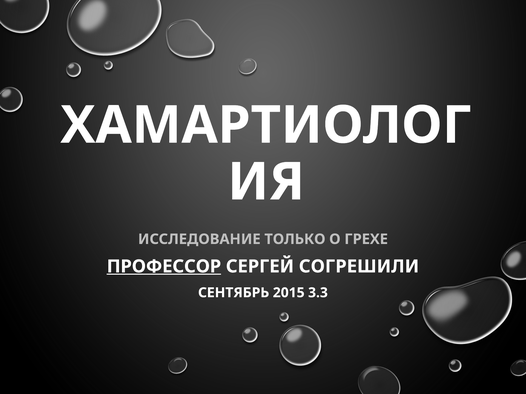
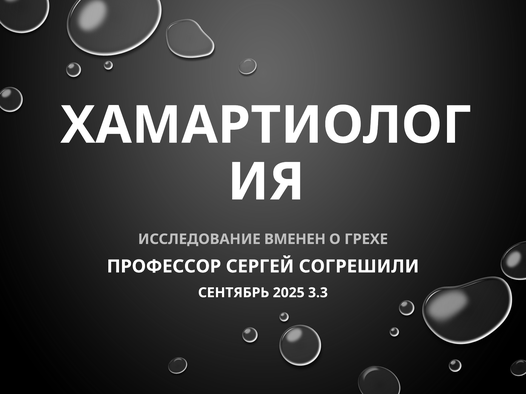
ТОЛЬКО: ТОЛЬКО -> ВМЕНЕН
ПРОФЕССОР underline: present -> none
2015: 2015 -> 2025
